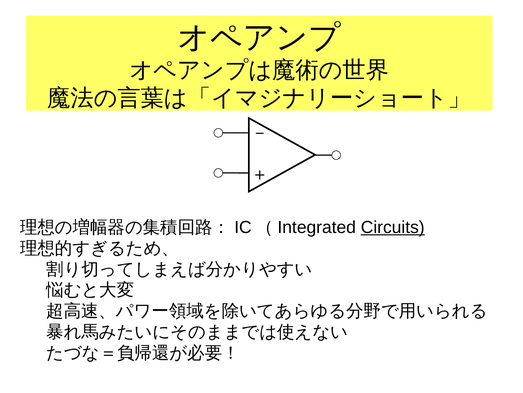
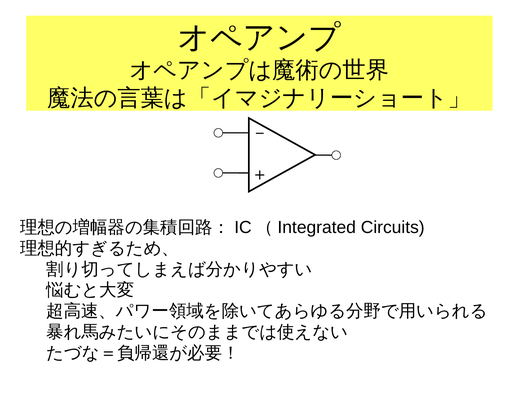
Circuits underline: present -> none
